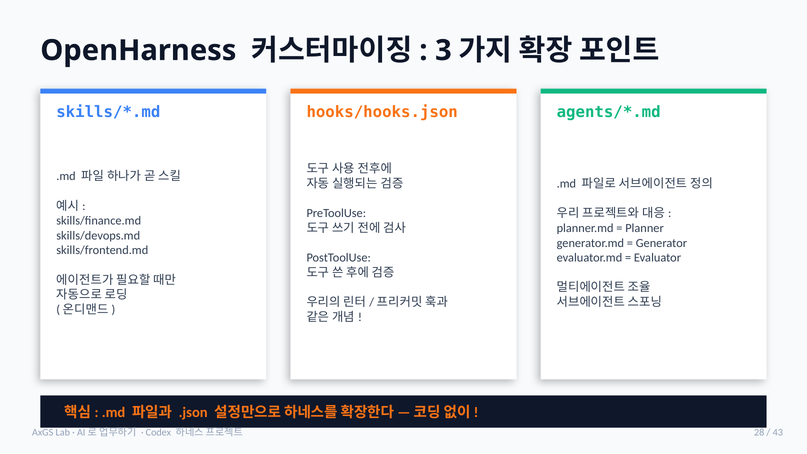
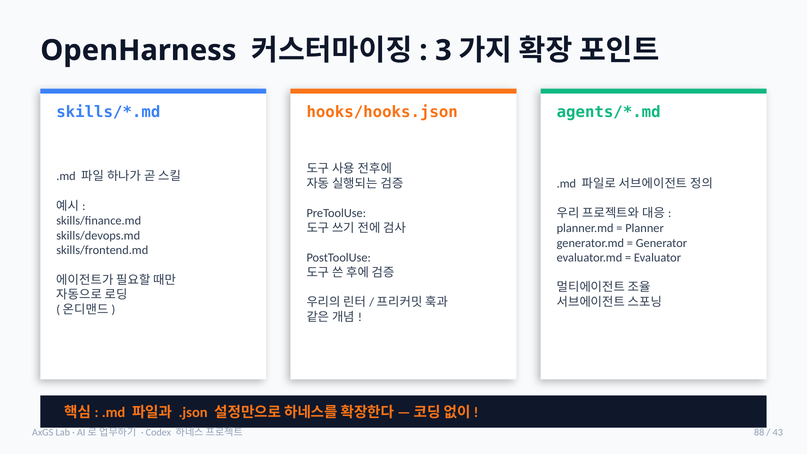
28: 28 -> 88
